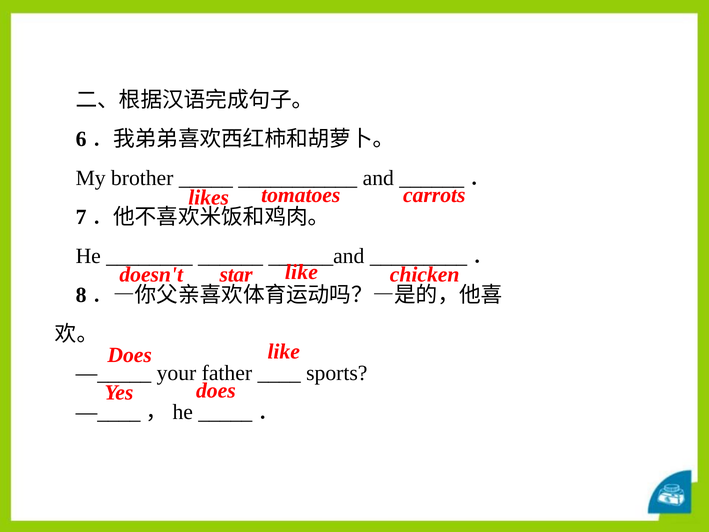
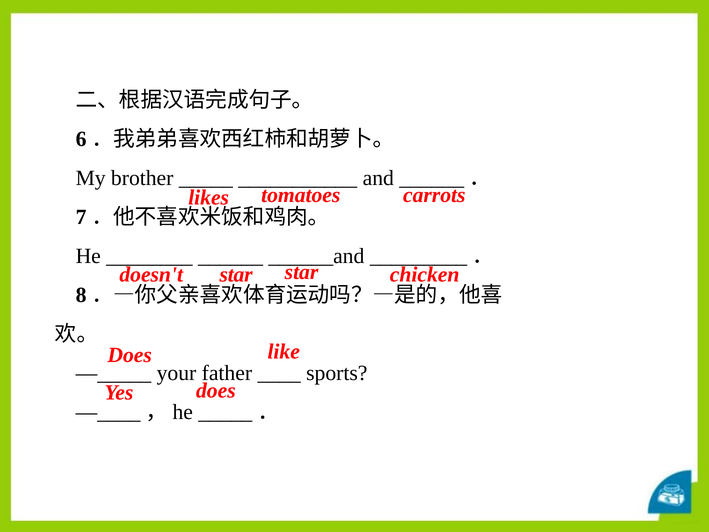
like at (301, 272): like -> star
